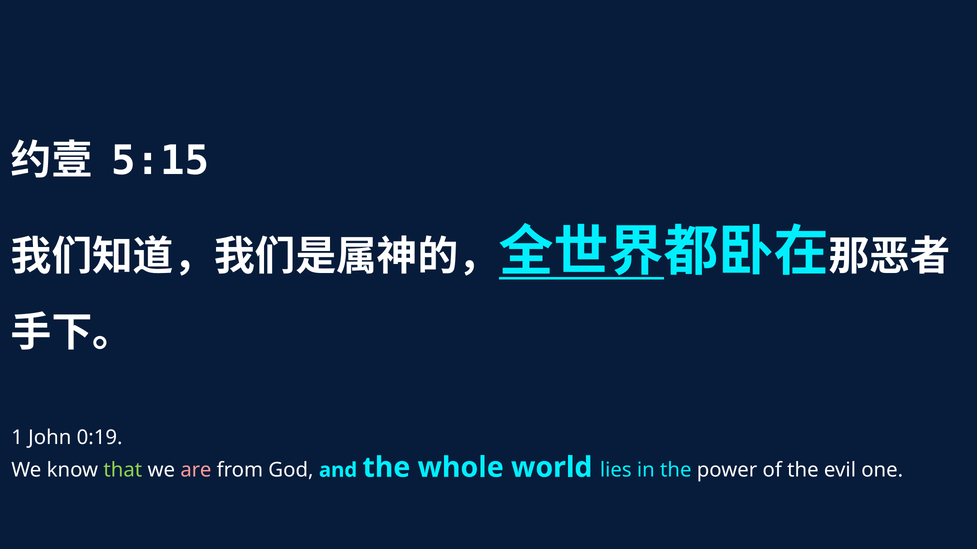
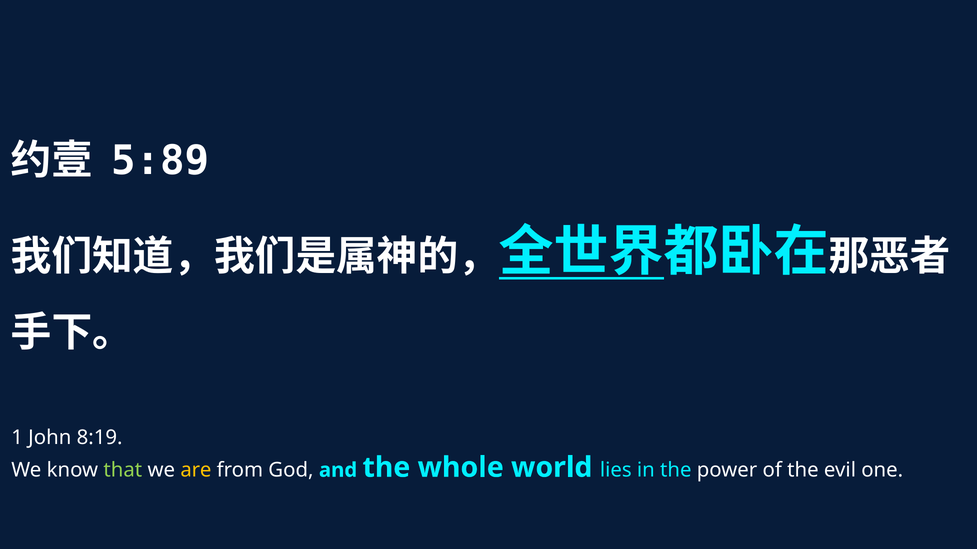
5:15: 5:15 -> 5:89
0:19: 0:19 -> 8:19
are colour: pink -> yellow
